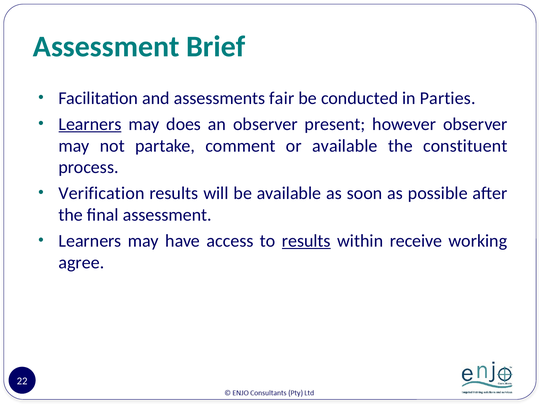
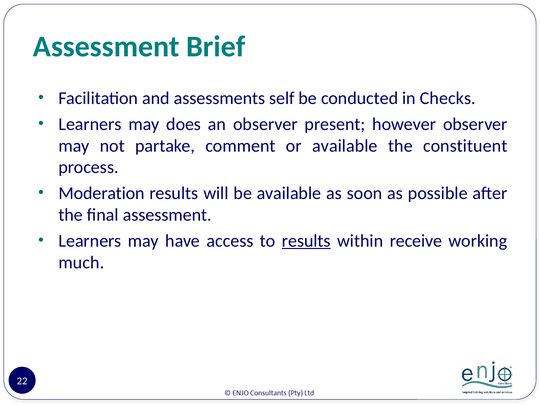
fair: fair -> self
Parties: Parties -> Checks
Learners at (90, 124) underline: present -> none
Verification: Verification -> Moderation
agree: agree -> much
